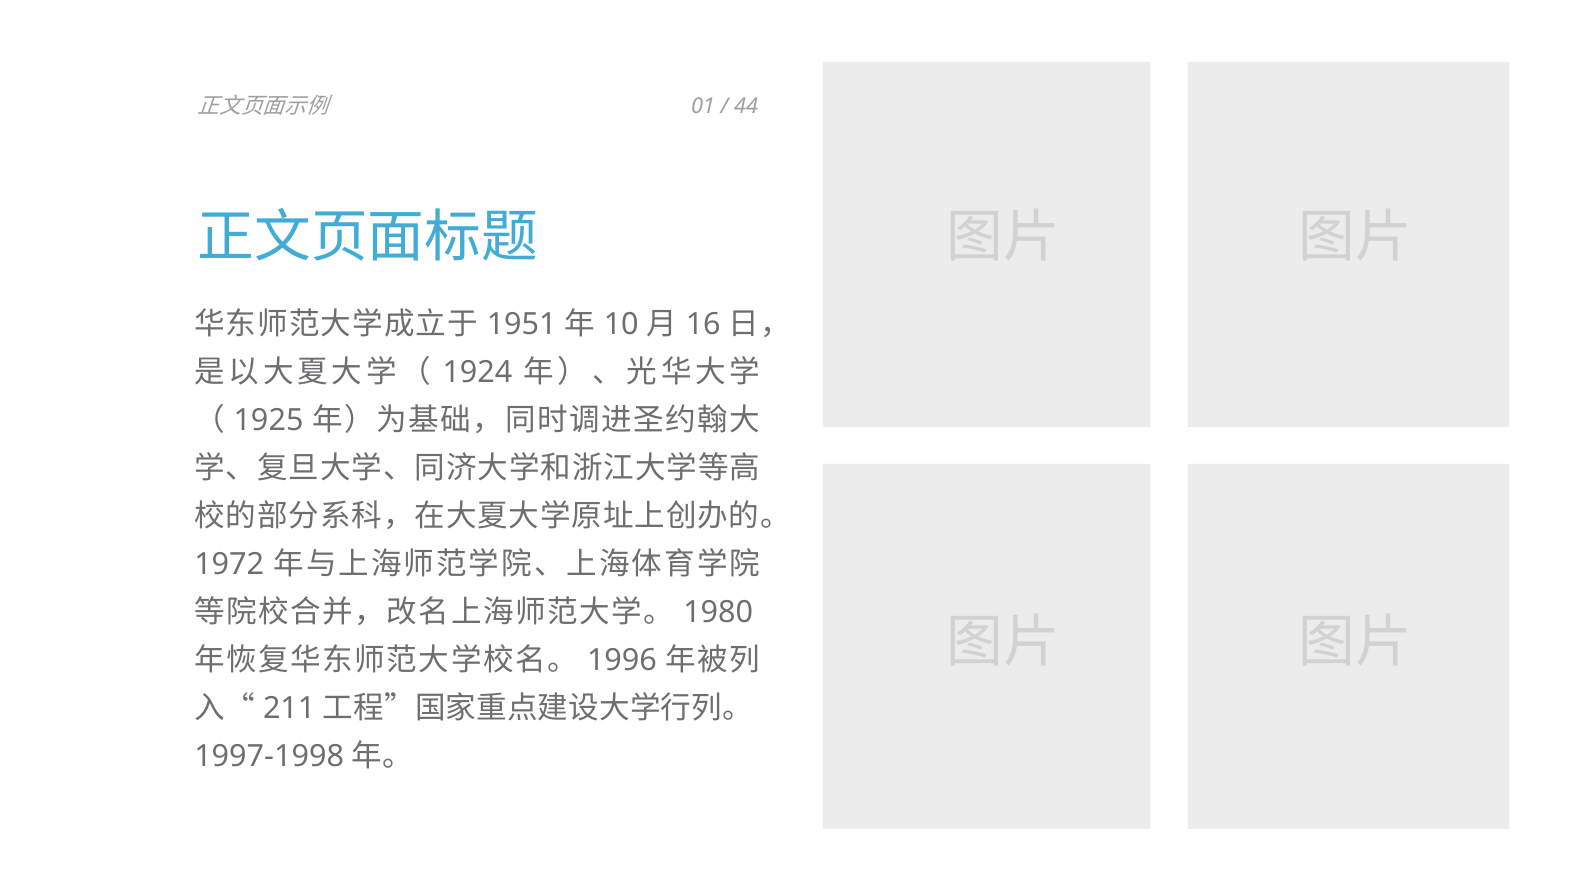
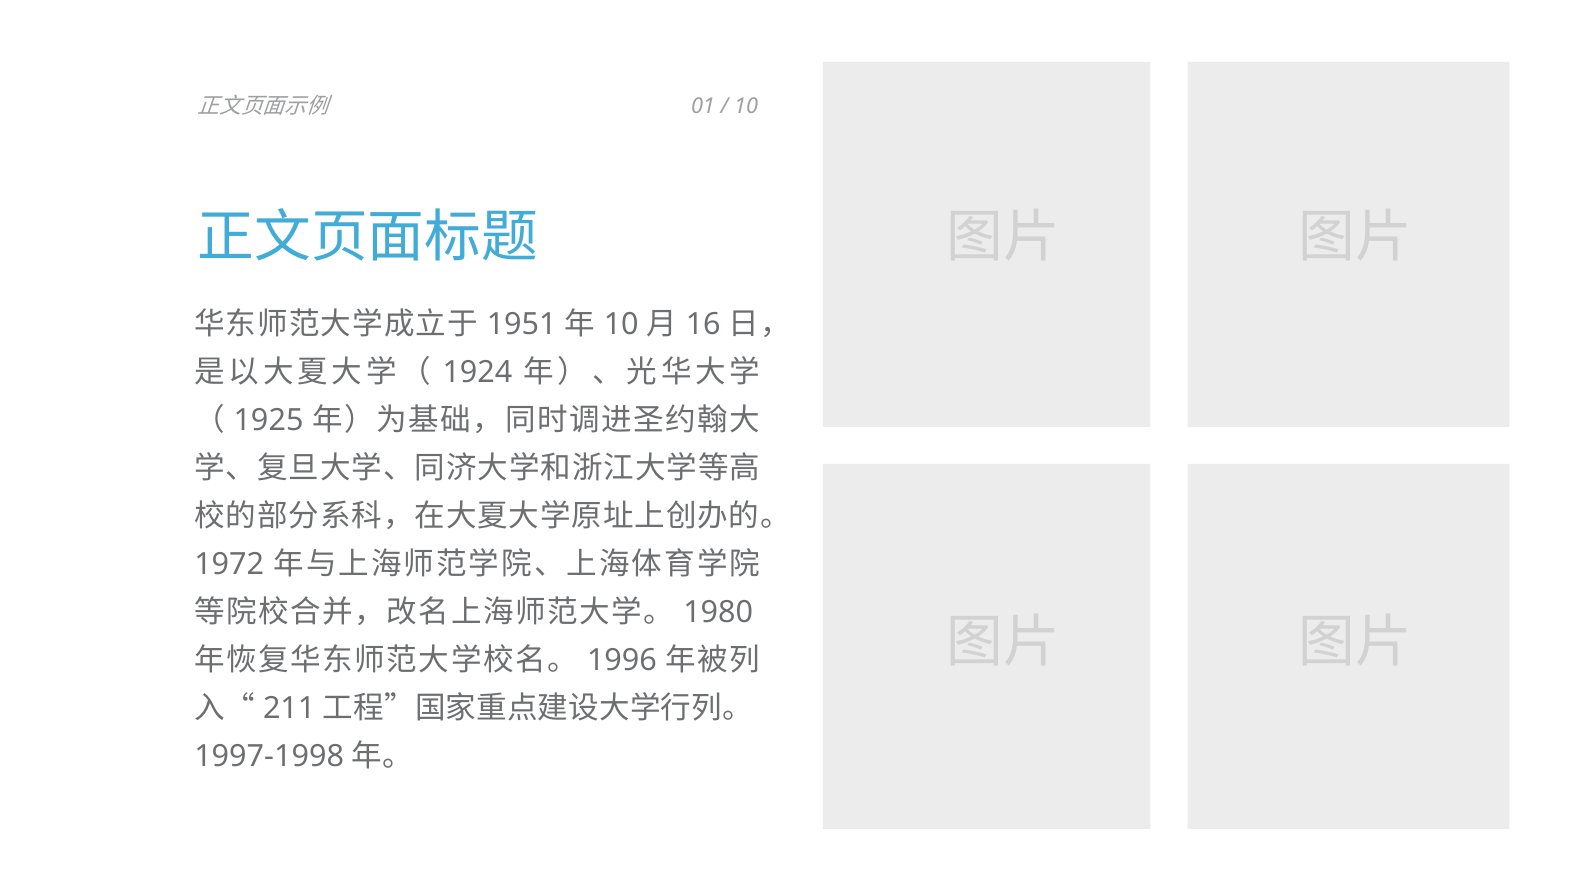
44 at (746, 106): 44 -> 10
